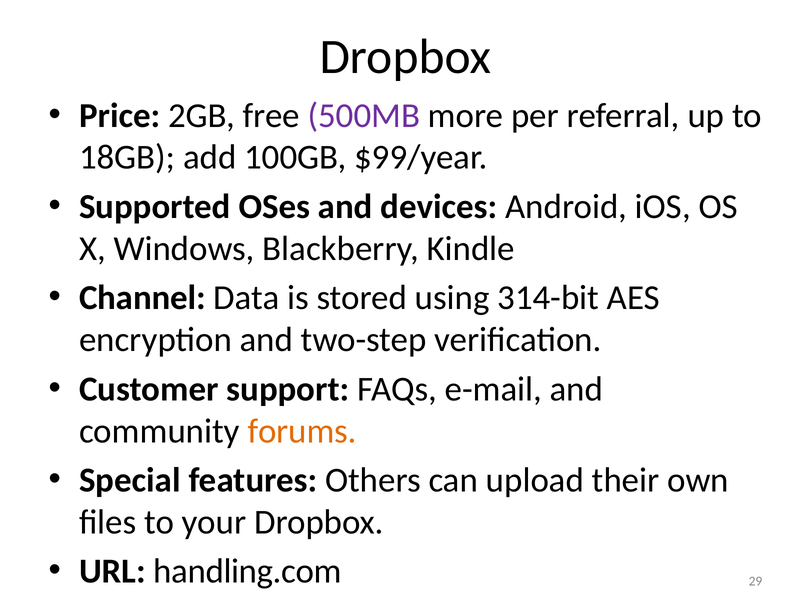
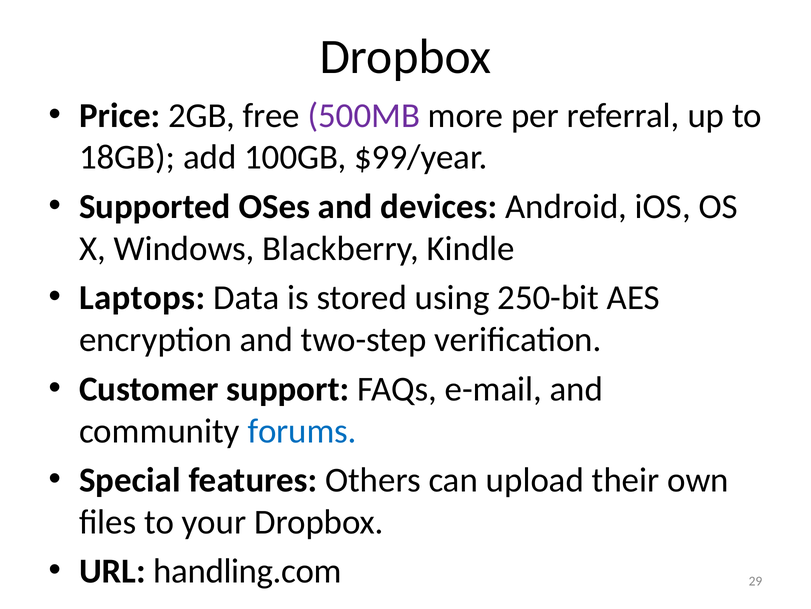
Channel: Channel -> Laptops
314-bit: 314-bit -> 250-bit
forums colour: orange -> blue
